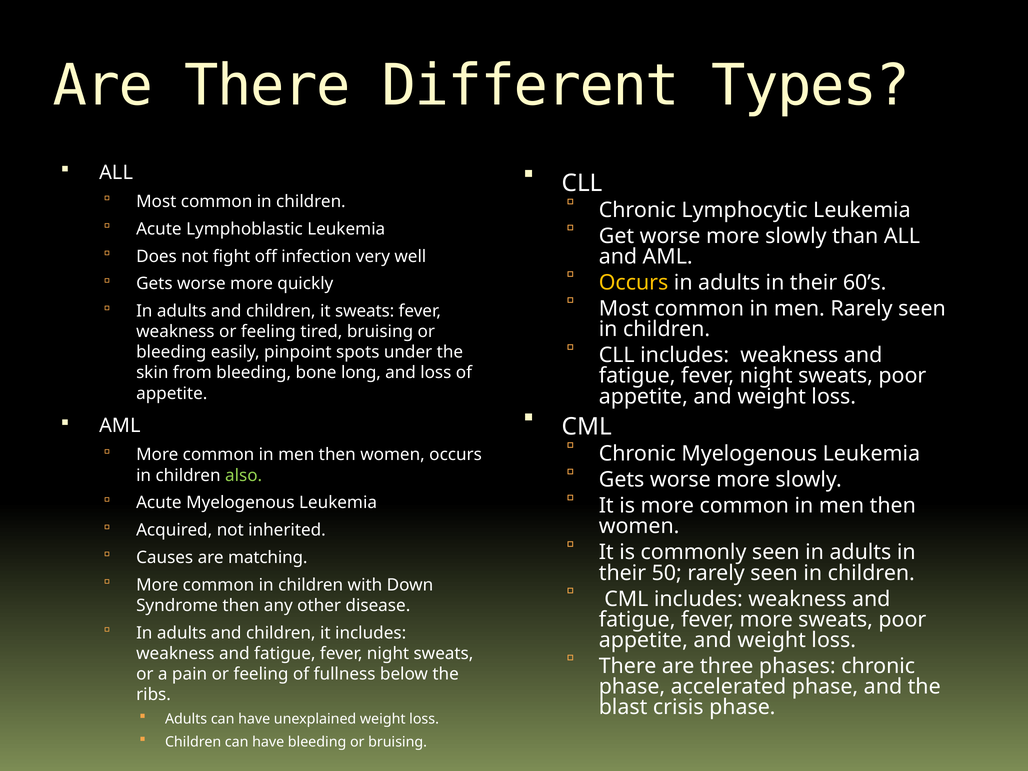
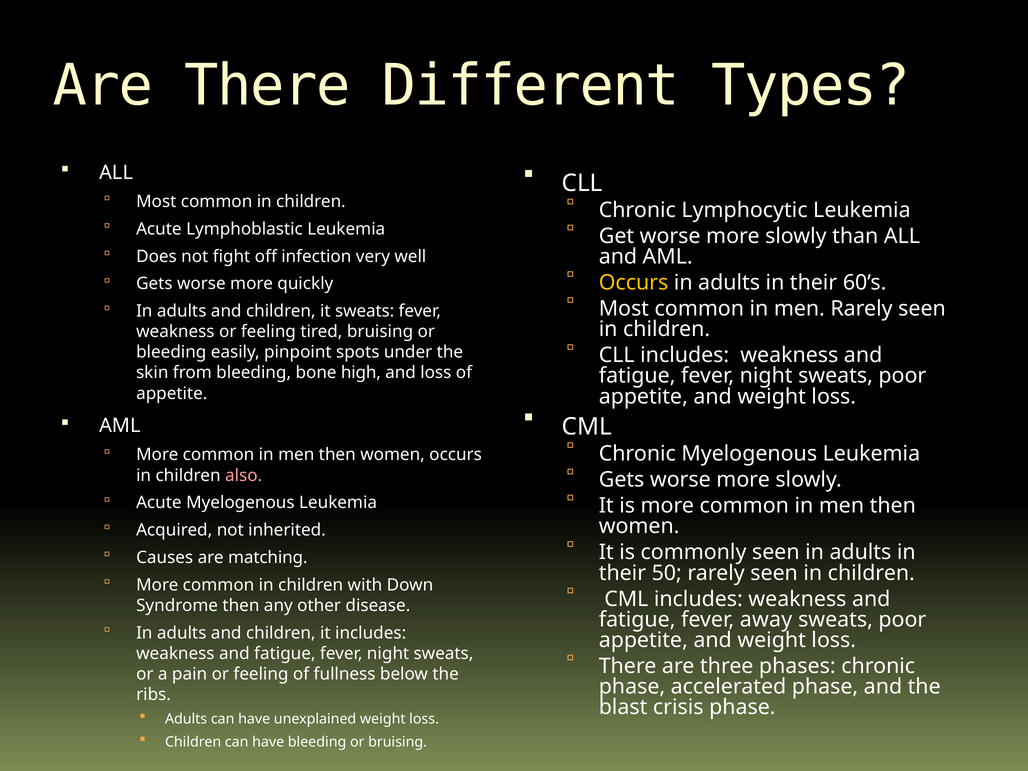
long: long -> high
also colour: light green -> pink
fever more: more -> away
